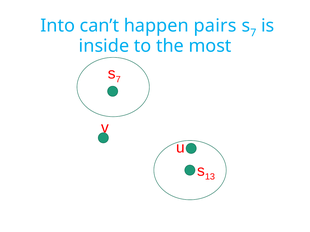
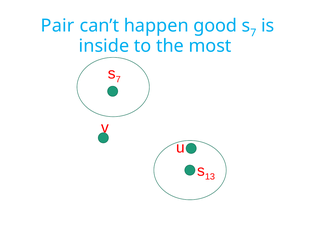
Into: Into -> Pair
pairs: pairs -> good
